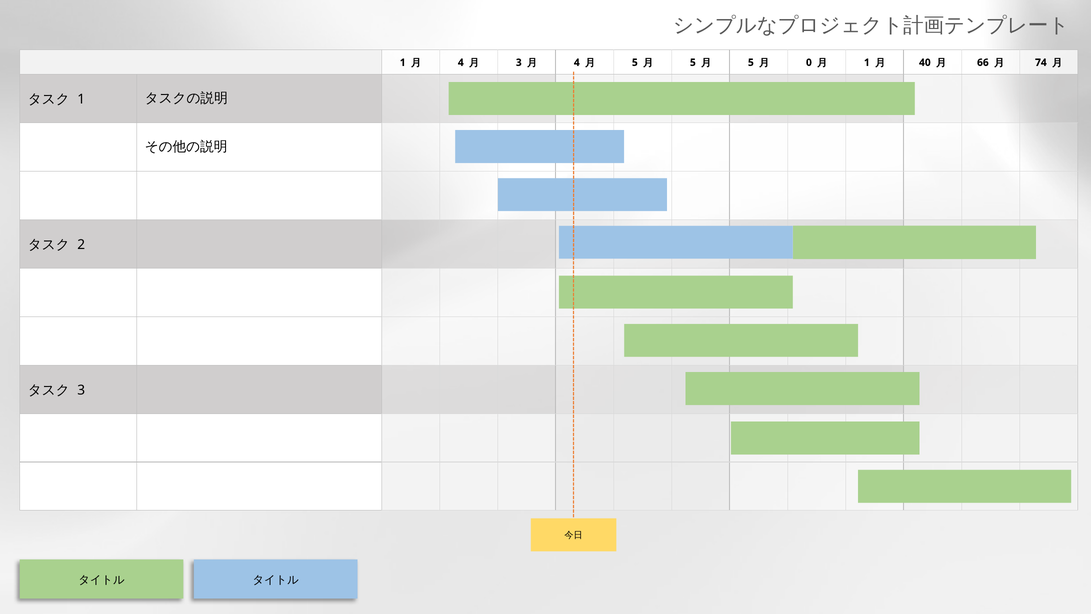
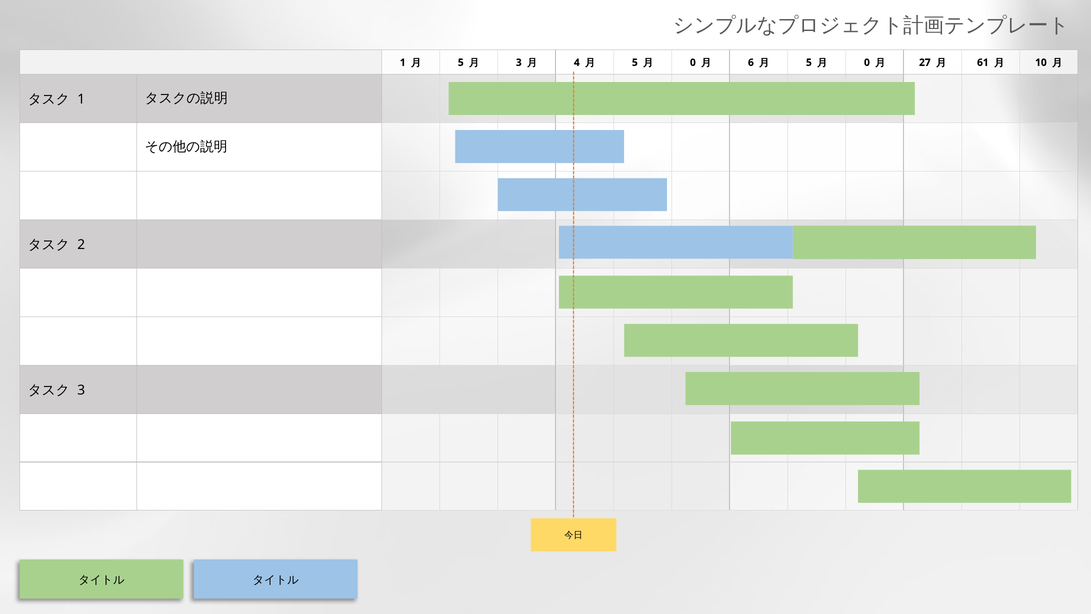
4 at (461, 62): 4 -> 5
5 at (693, 62): 5 -> 0
5 at (751, 62): 5 -> 6
0 at (809, 62): 0 -> 5
1 at (867, 62): 1 -> 0
40: 40 -> 27
66: 66 -> 61
74: 74 -> 10
